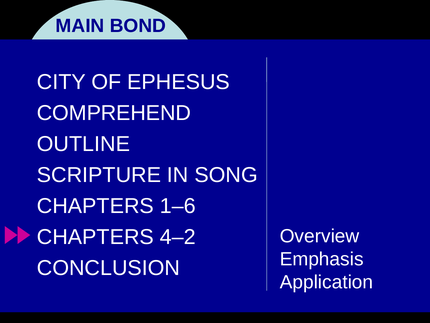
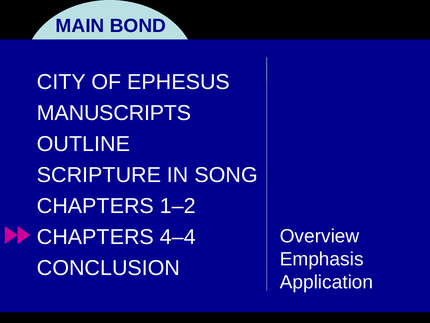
COMPREHEND: COMPREHEND -> MANUSCRIPTS
1–6: 1–6 -> 1–2
4–2: 4–2 -> 4–4
